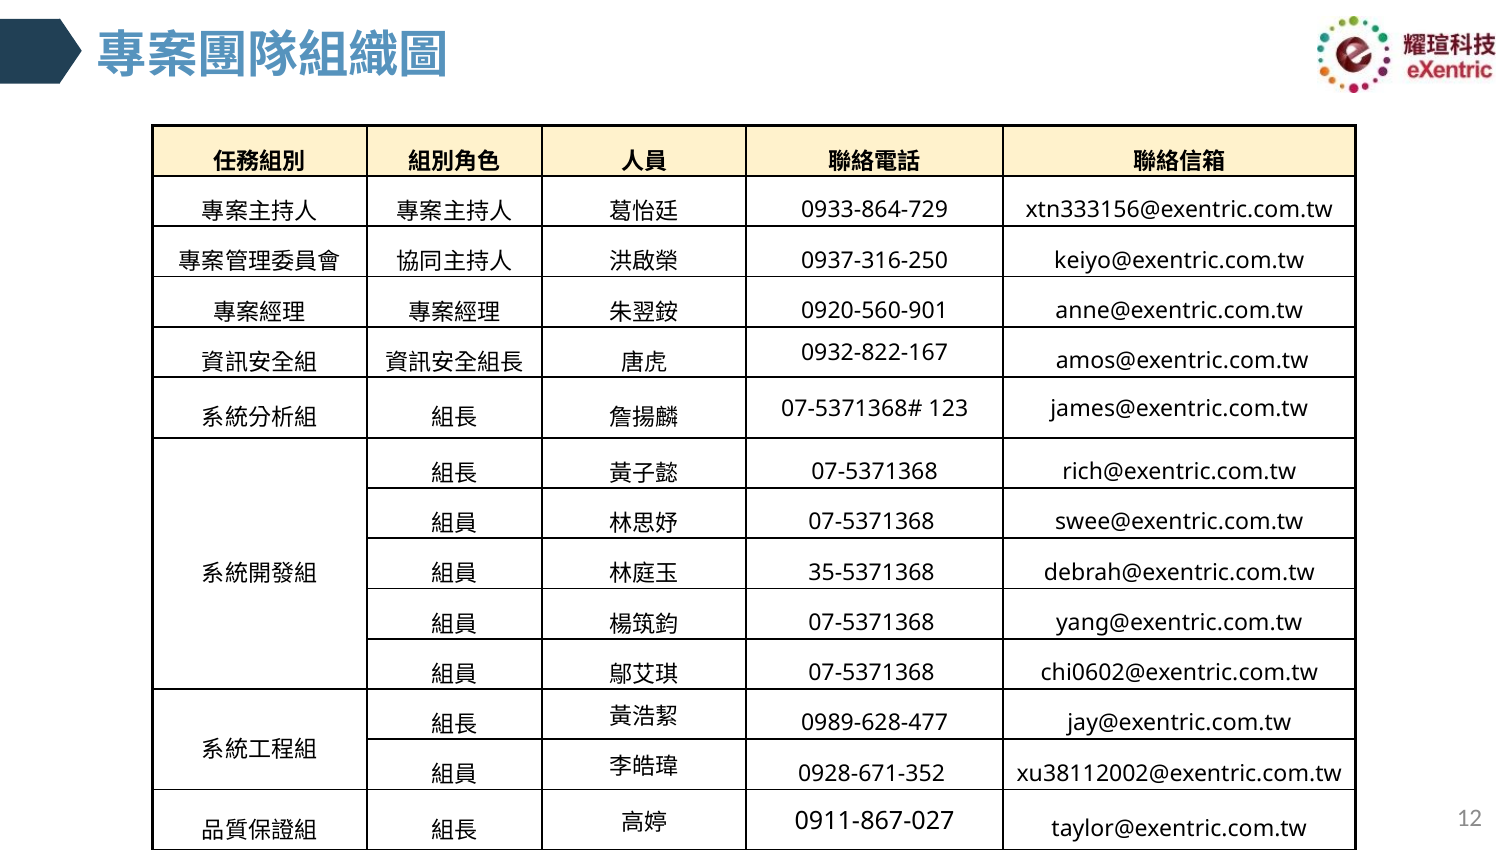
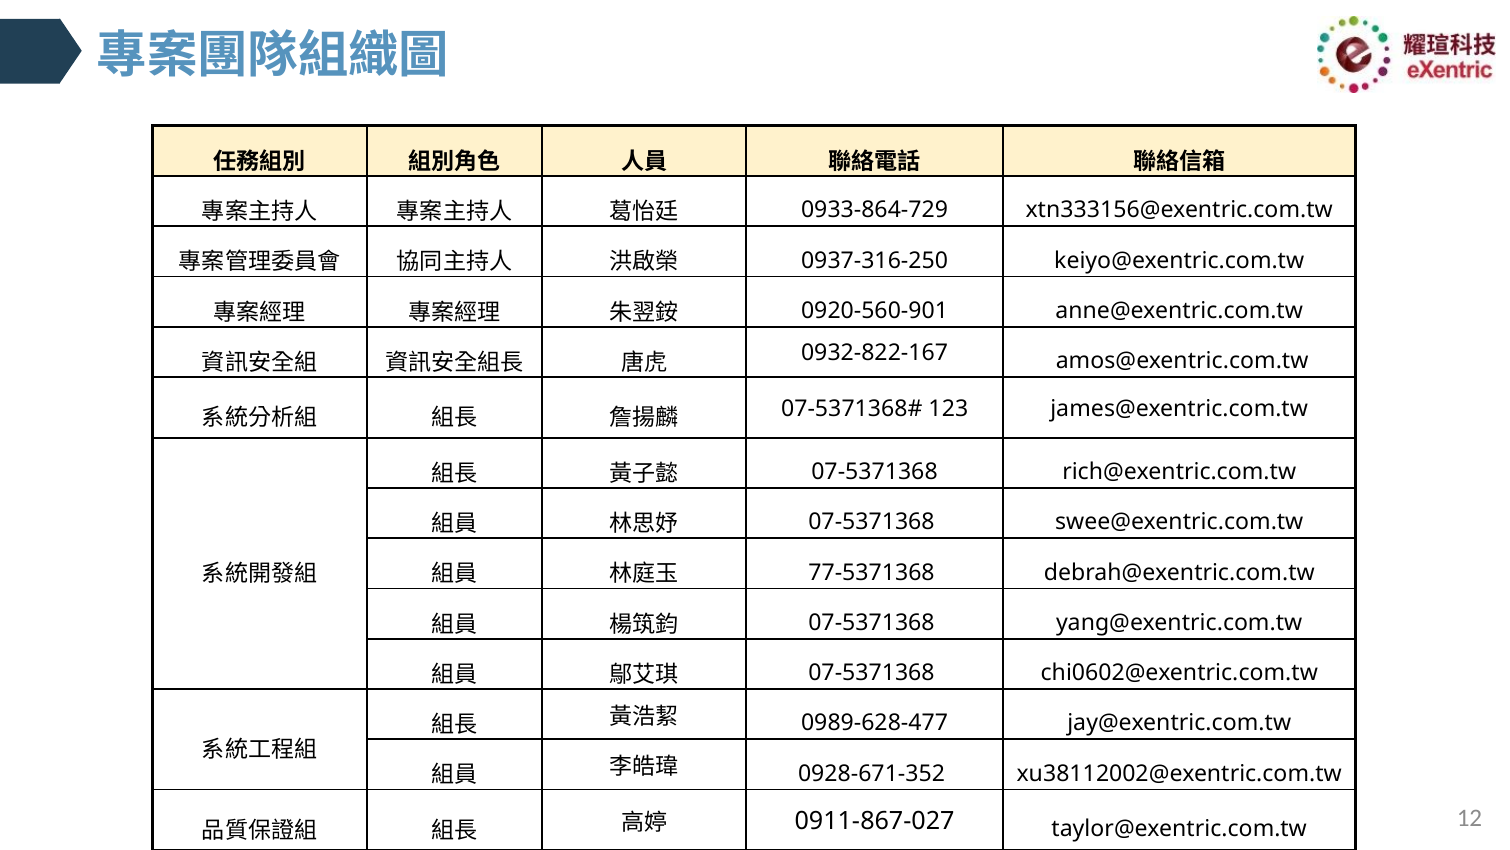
35-5371368: 35-5371368 -> 77-5371368
